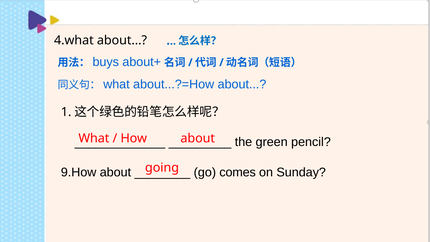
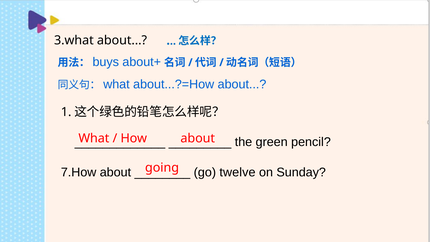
4.what: 4.what -> 3.what
9.How: 9.How -> 7.How
comes: comes -> twelve
